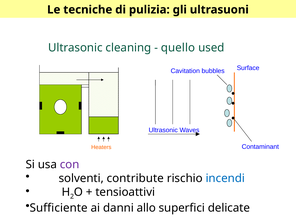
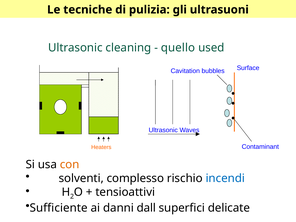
con colour: purple -> orange
contribute: contribute -> complesso
allo: allo -> dall
